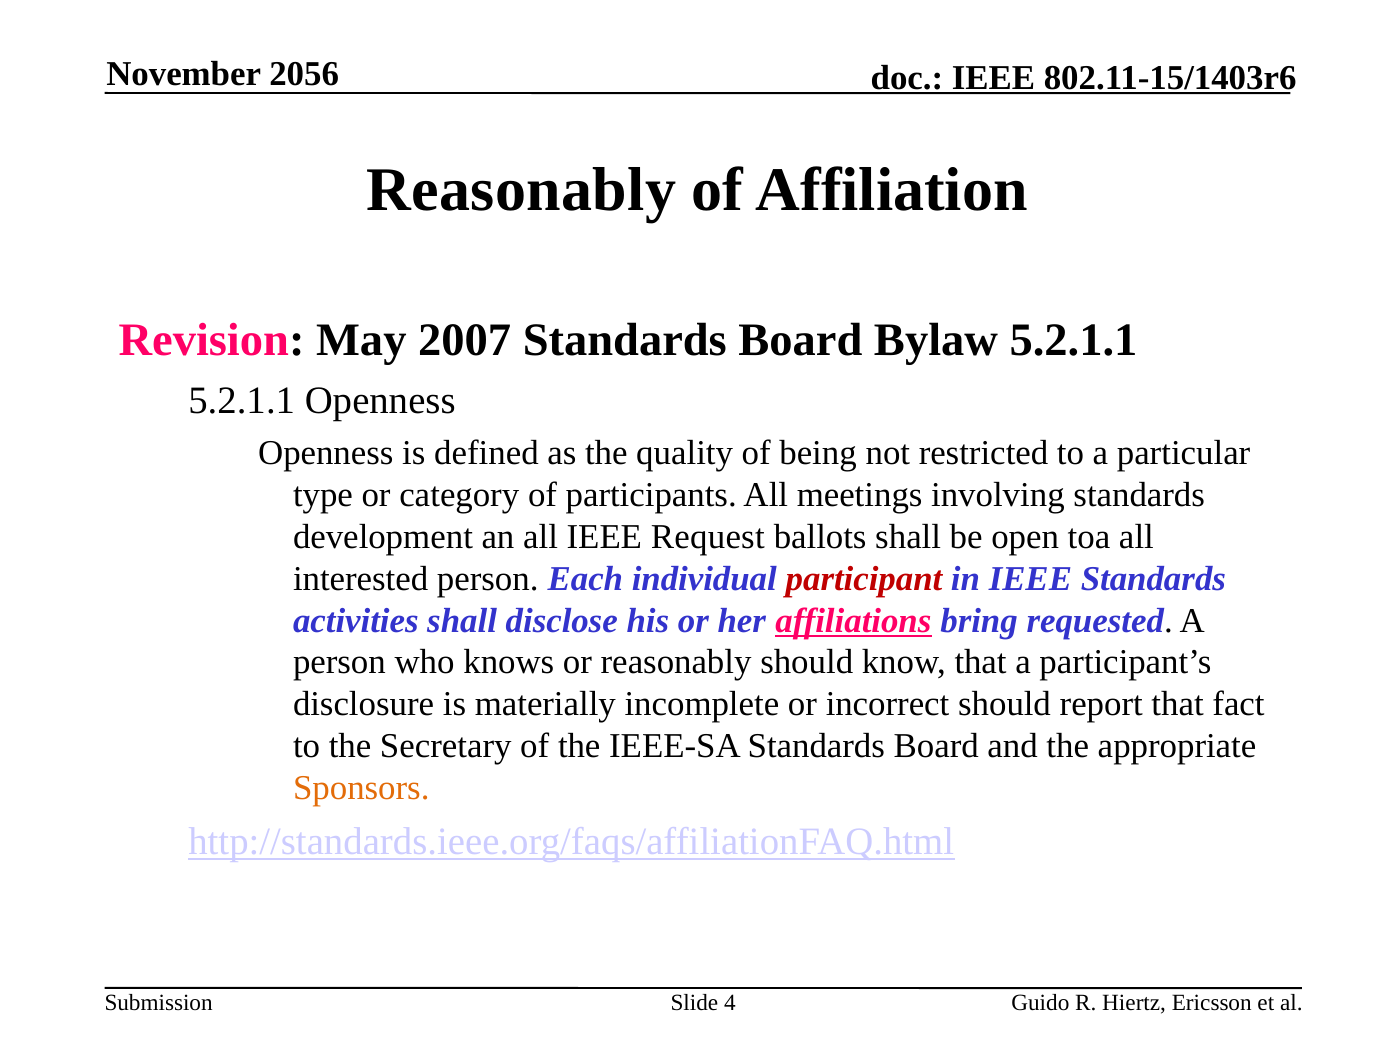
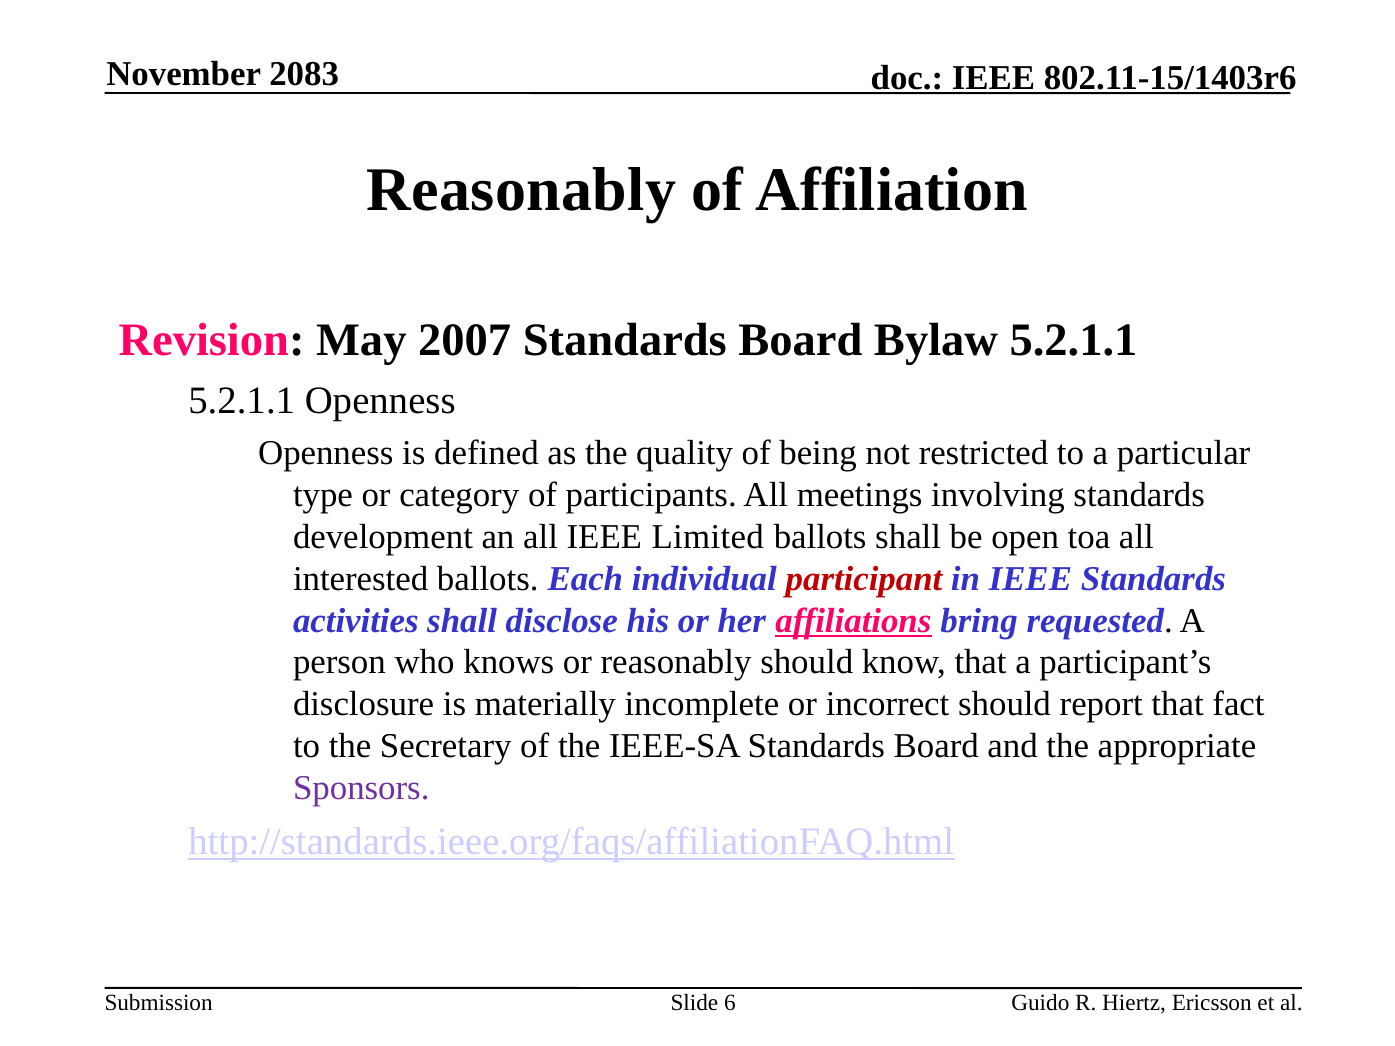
2056: 2056 -> 2083
Request: Request -> Limited
interested person: person -> ballots
Sponsors colour: orange -> purple
4: 4 -> 6
